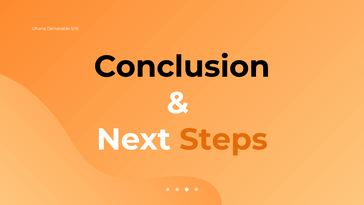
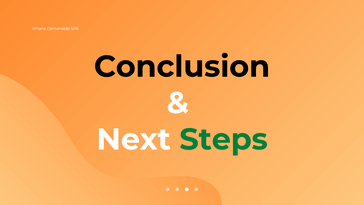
Steps colour: orange -> green
